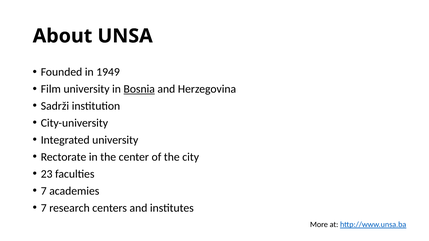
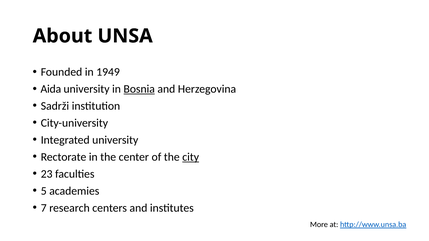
Film: Film -> Aida
city underline: none -> present
7 at (44, 191): 7 -> 5
